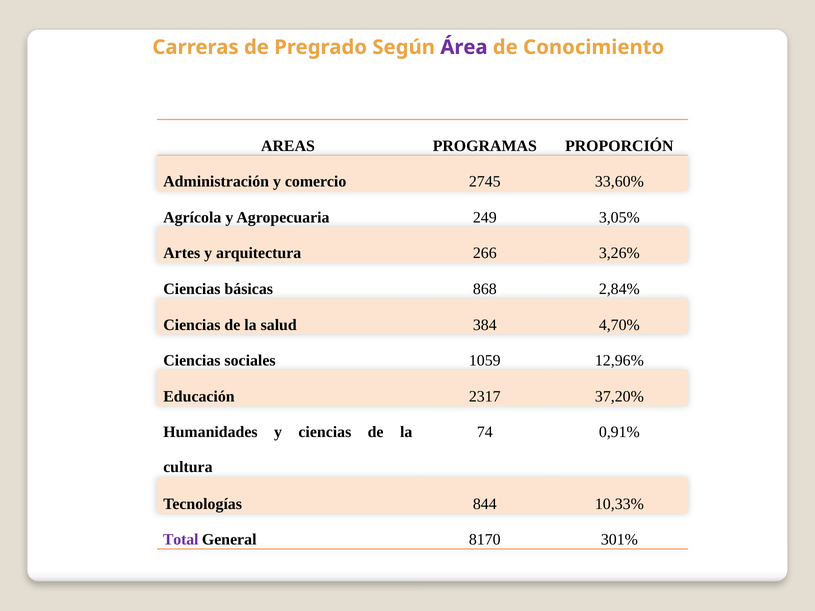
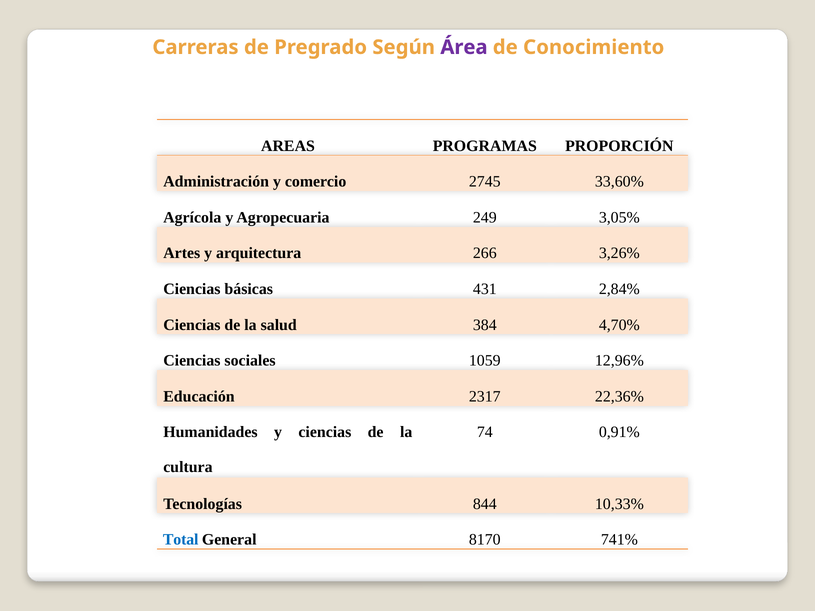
868: 868 -> 431
37,20%: 37,20% -> 22,36%
Total colour: purple -> blue
301%: 301% -> 741%
